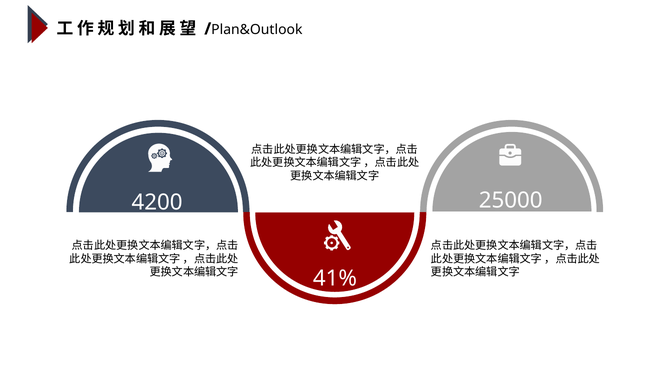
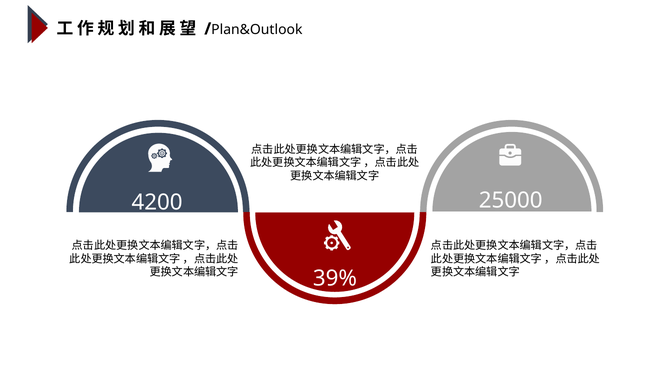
41%: 41% -> 39%
